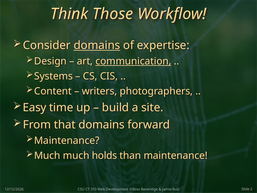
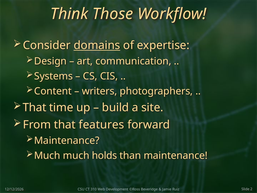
communication underline: present -> none
Easy at (35, 107): Easy -> That
that domains: domains -> features
